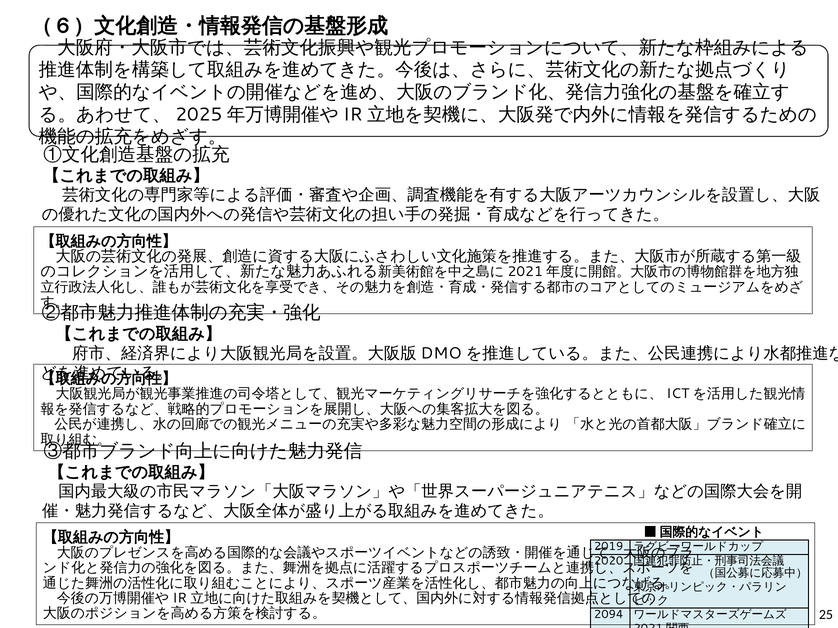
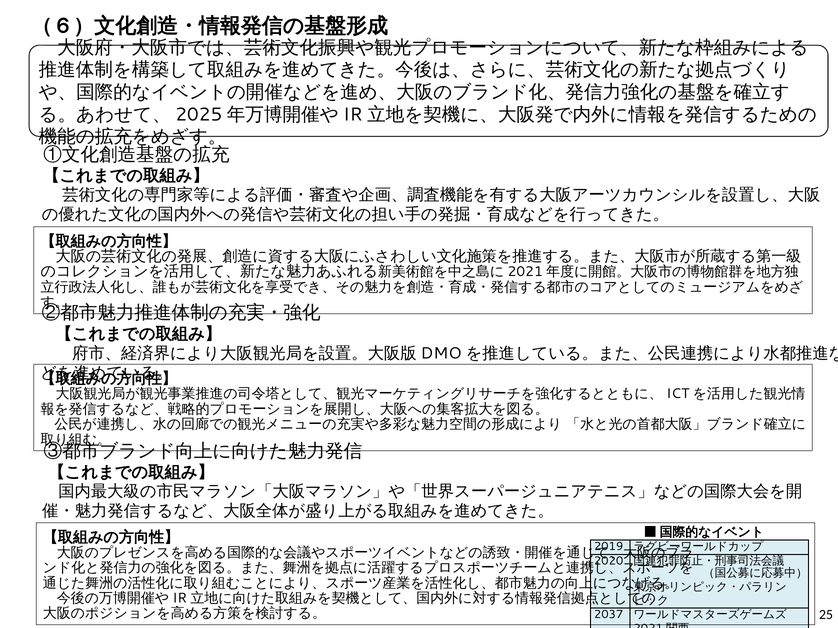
2094: 2094 -> 2037
